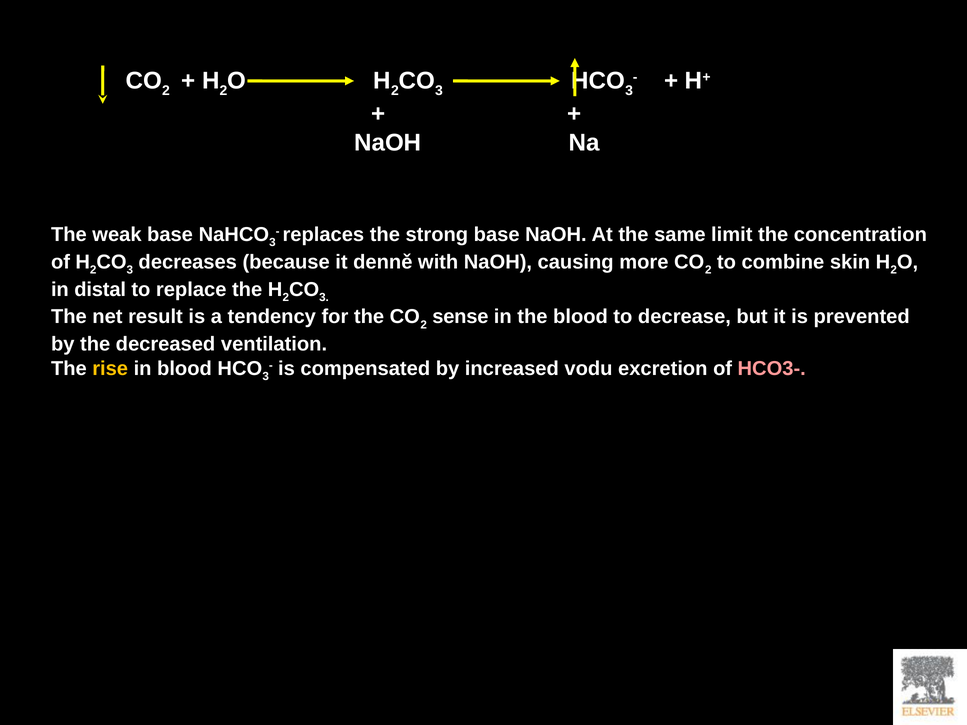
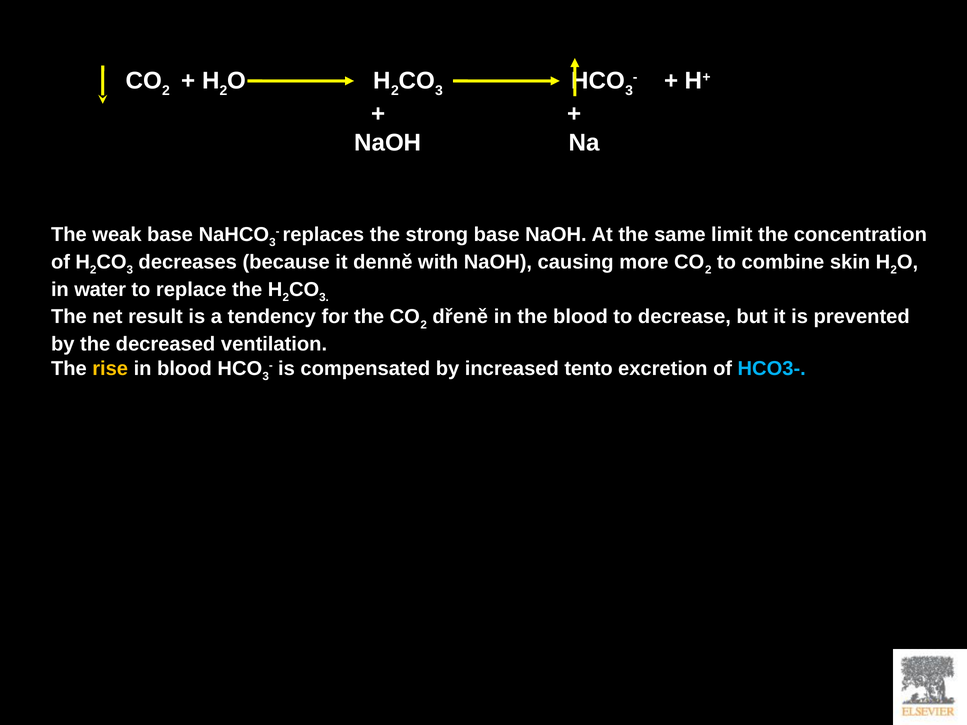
distal: distal -> water
sense: sense -> dřeně
vodu: vodu -> tento
HCO3- colour: pink -> light blue
